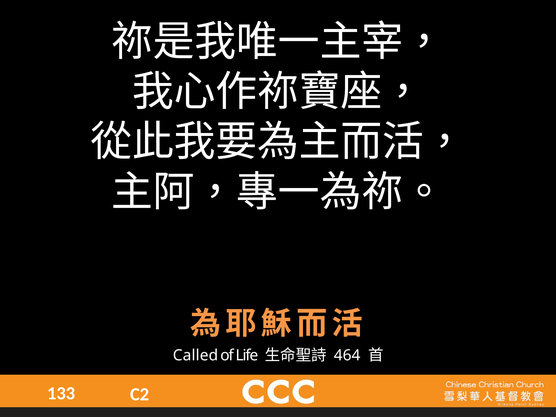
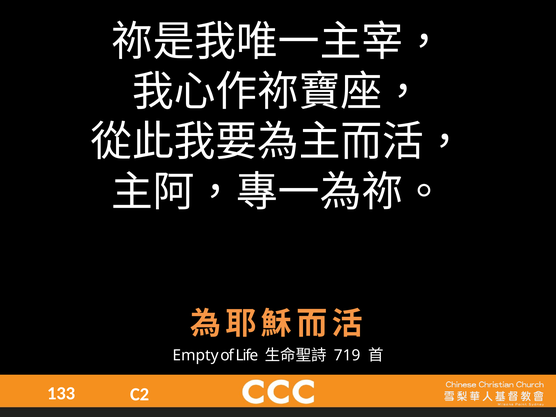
Called: Called -> Empty
464: 464 -> 719
